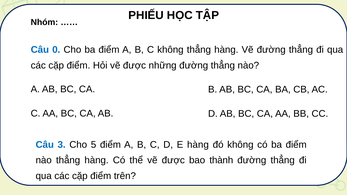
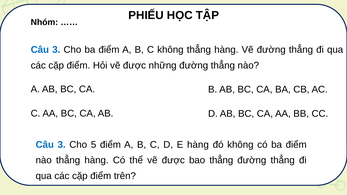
0 at (56, 50): 0 -> 3
bao thành: thành -> thẳng
